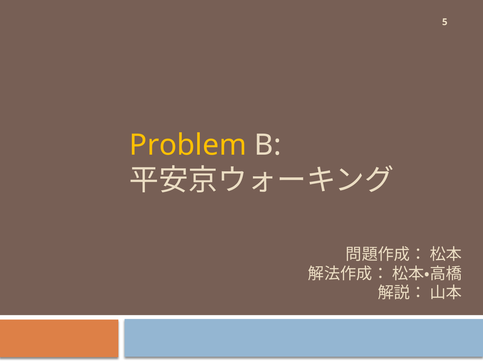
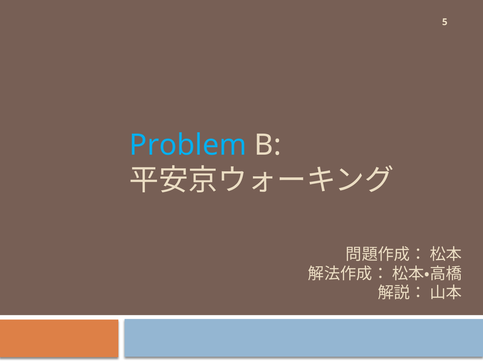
Problem colour: yellow -> light blue
